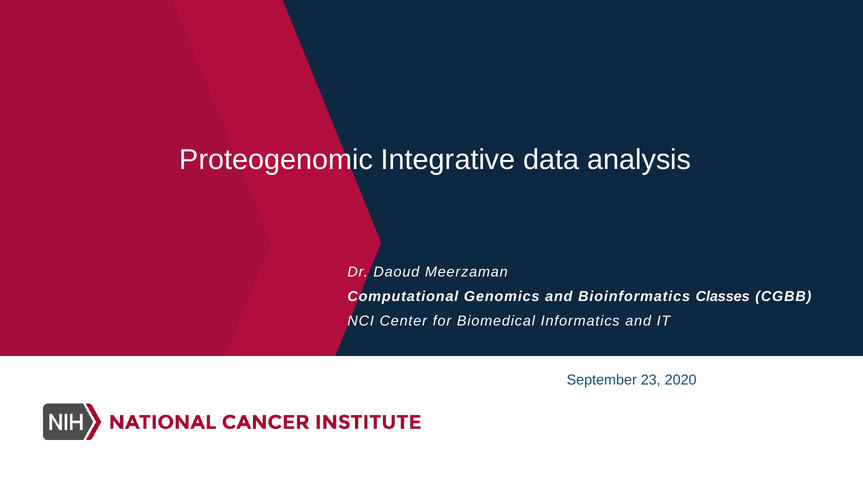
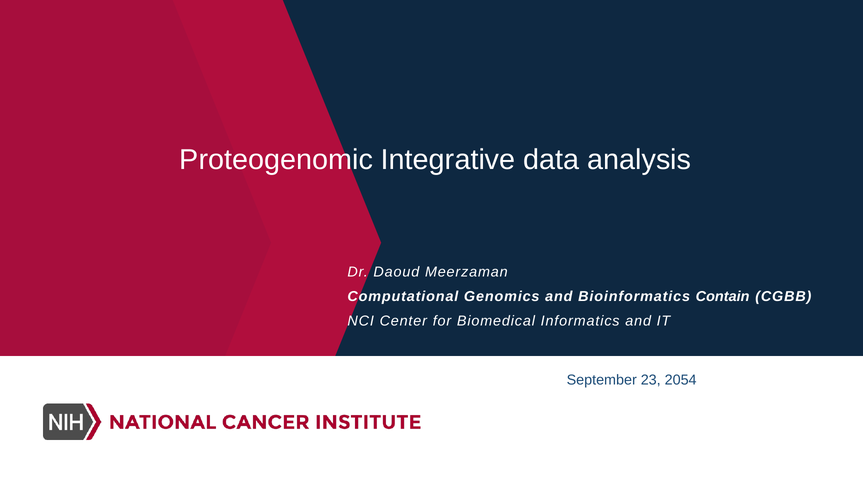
Classes: Classes -> Contain
2020: 2020 -> 2054
